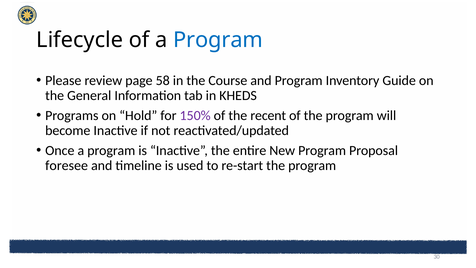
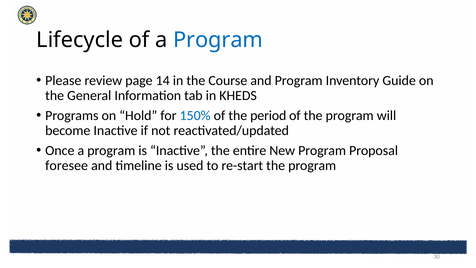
58: 58 -> 14
150% colour: purple -> blue
recent: recent -> period
